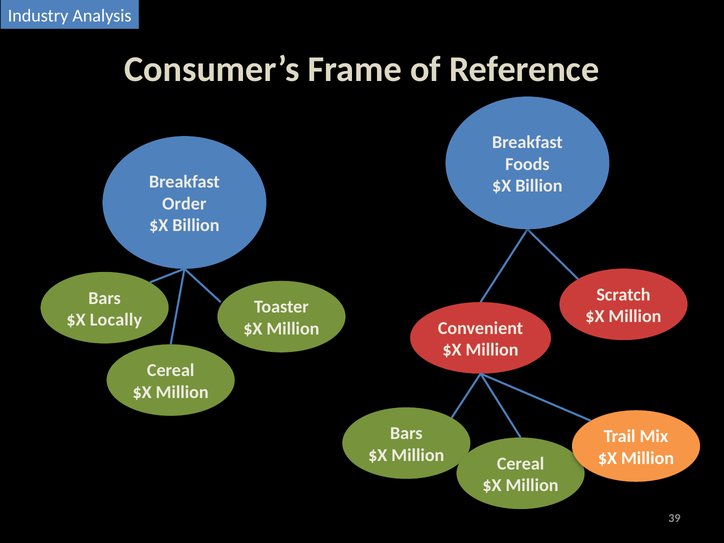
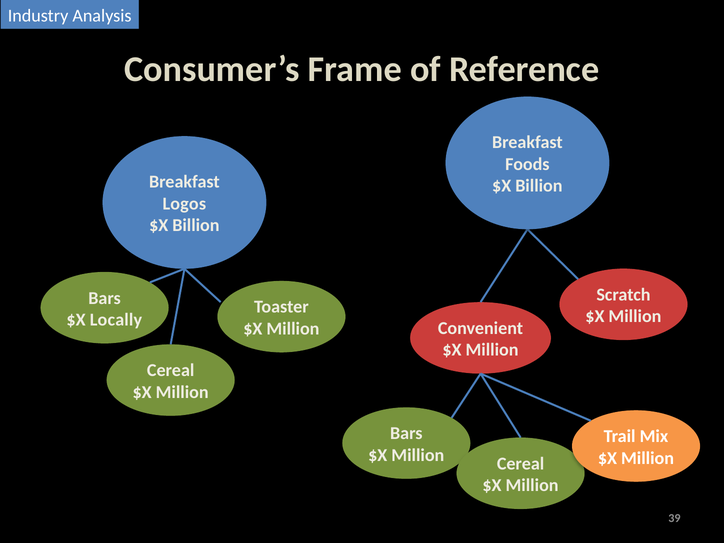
Order: Order -> Logos
